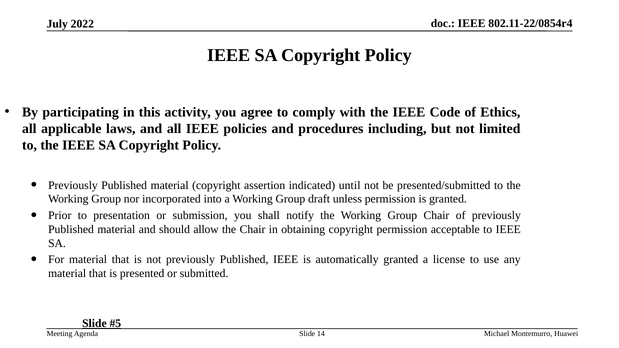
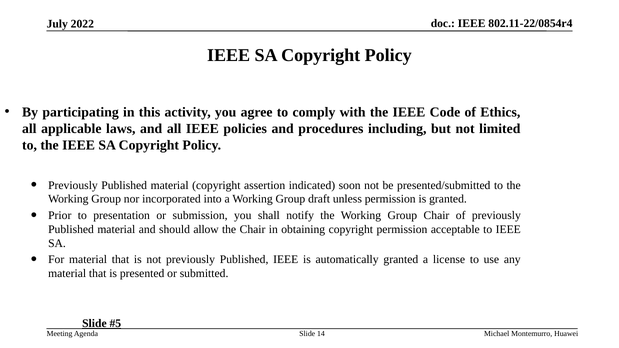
until: until -> soon
